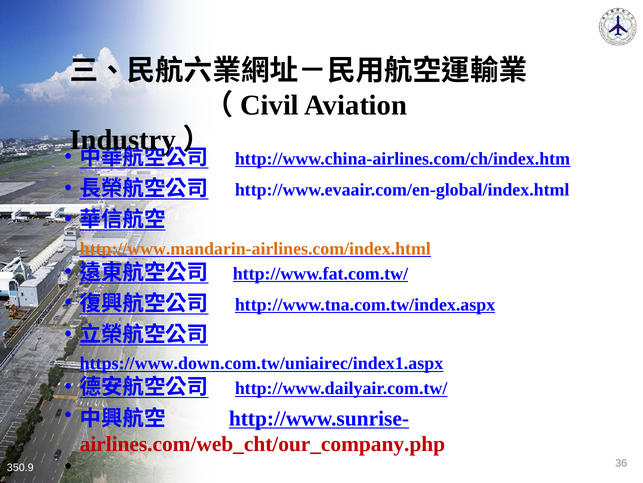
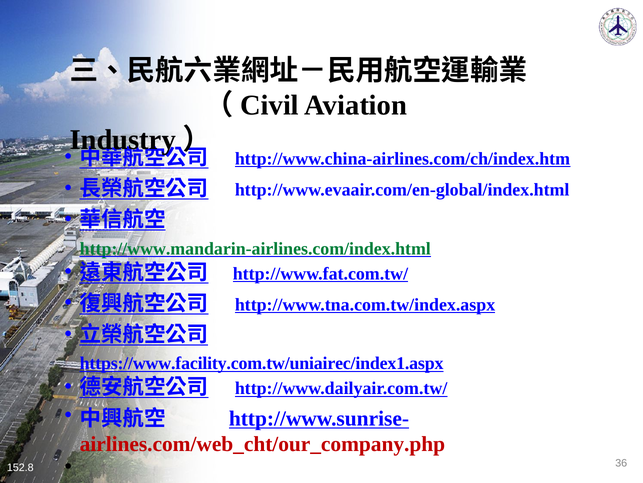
http://www.mandarin-airlines.com/index.html colour: orange -> green
https://www.down.com.tw/uniairec/index1.aspx: https://www.down.com.tw/uniairec/index1.aspx -> https://www.facility.com.tw/uniairec/index1.aspx
350.9: 350.9 -> 152.8
